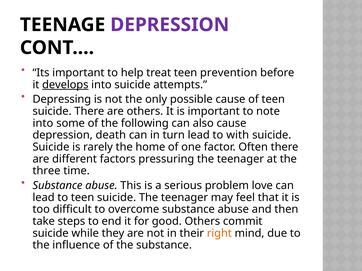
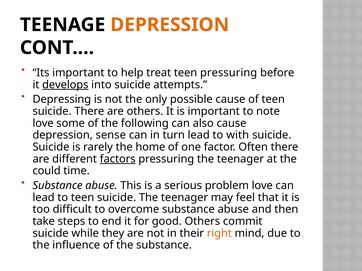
DEPRESSION at (170, 25) colour: purple -> orange
teen prevention: prevention -> pressuring
into at (43, 123): into -> love
death: death -> sense
factors underline: none -> present
three: three -> could
